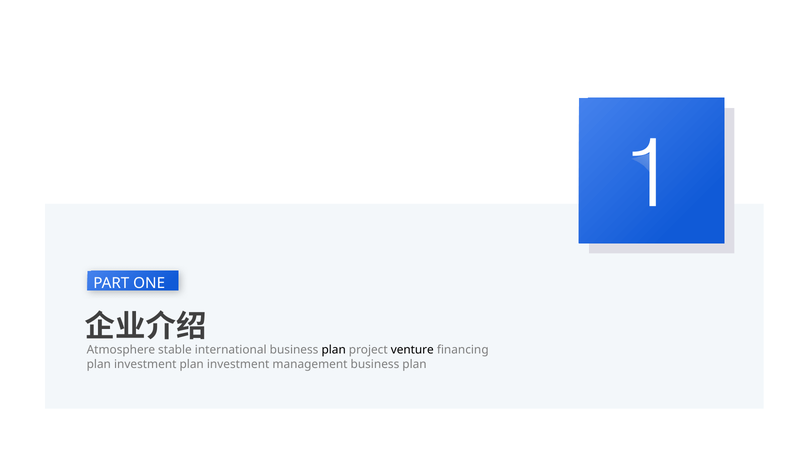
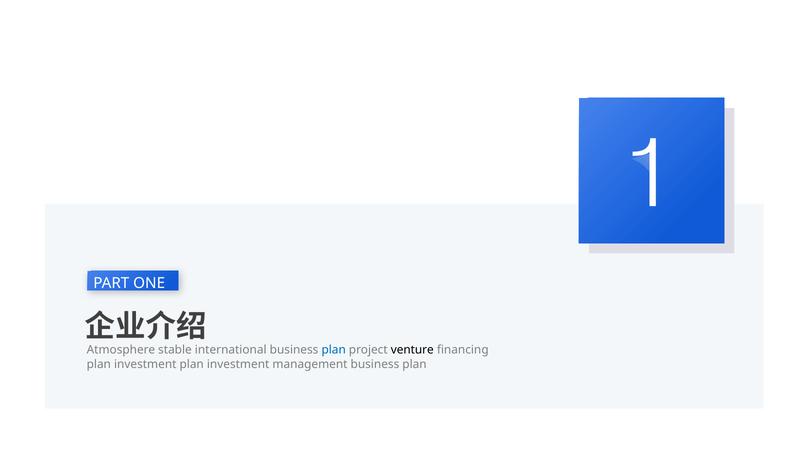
plan at (334, 350) colour: black -> blue
